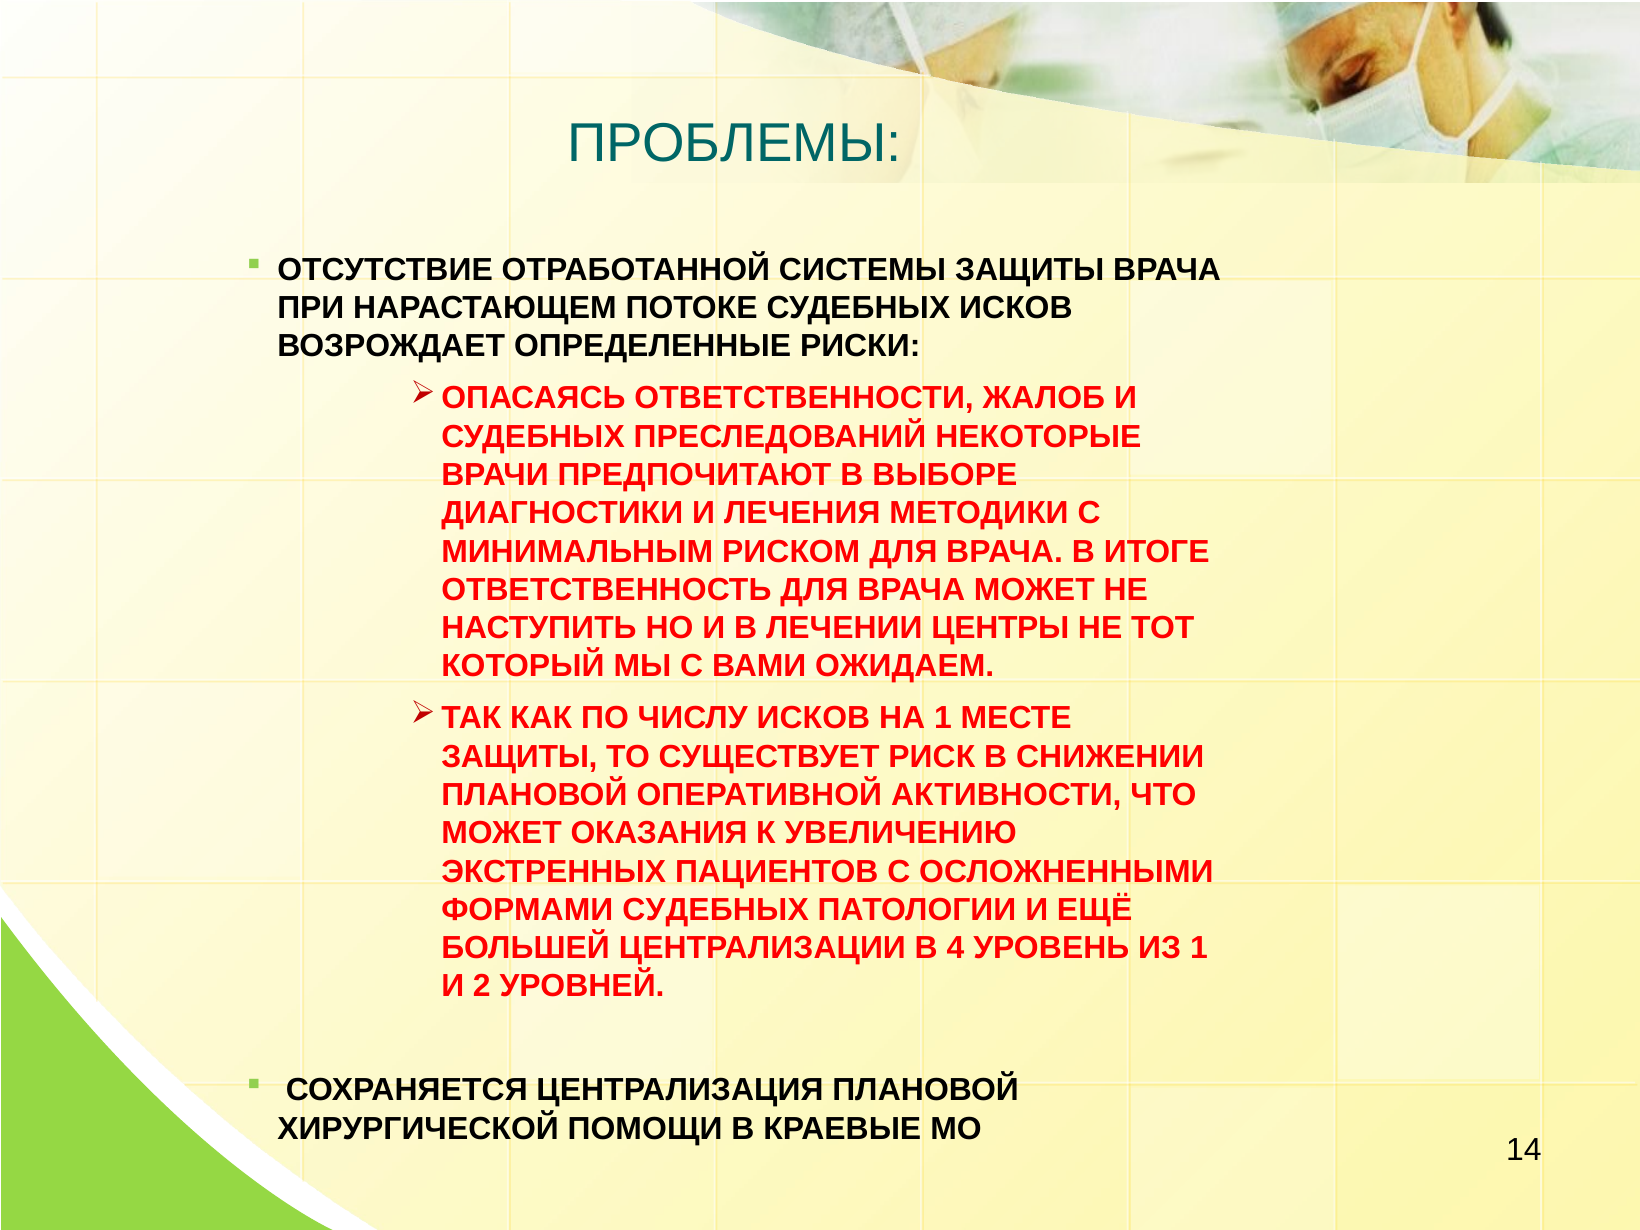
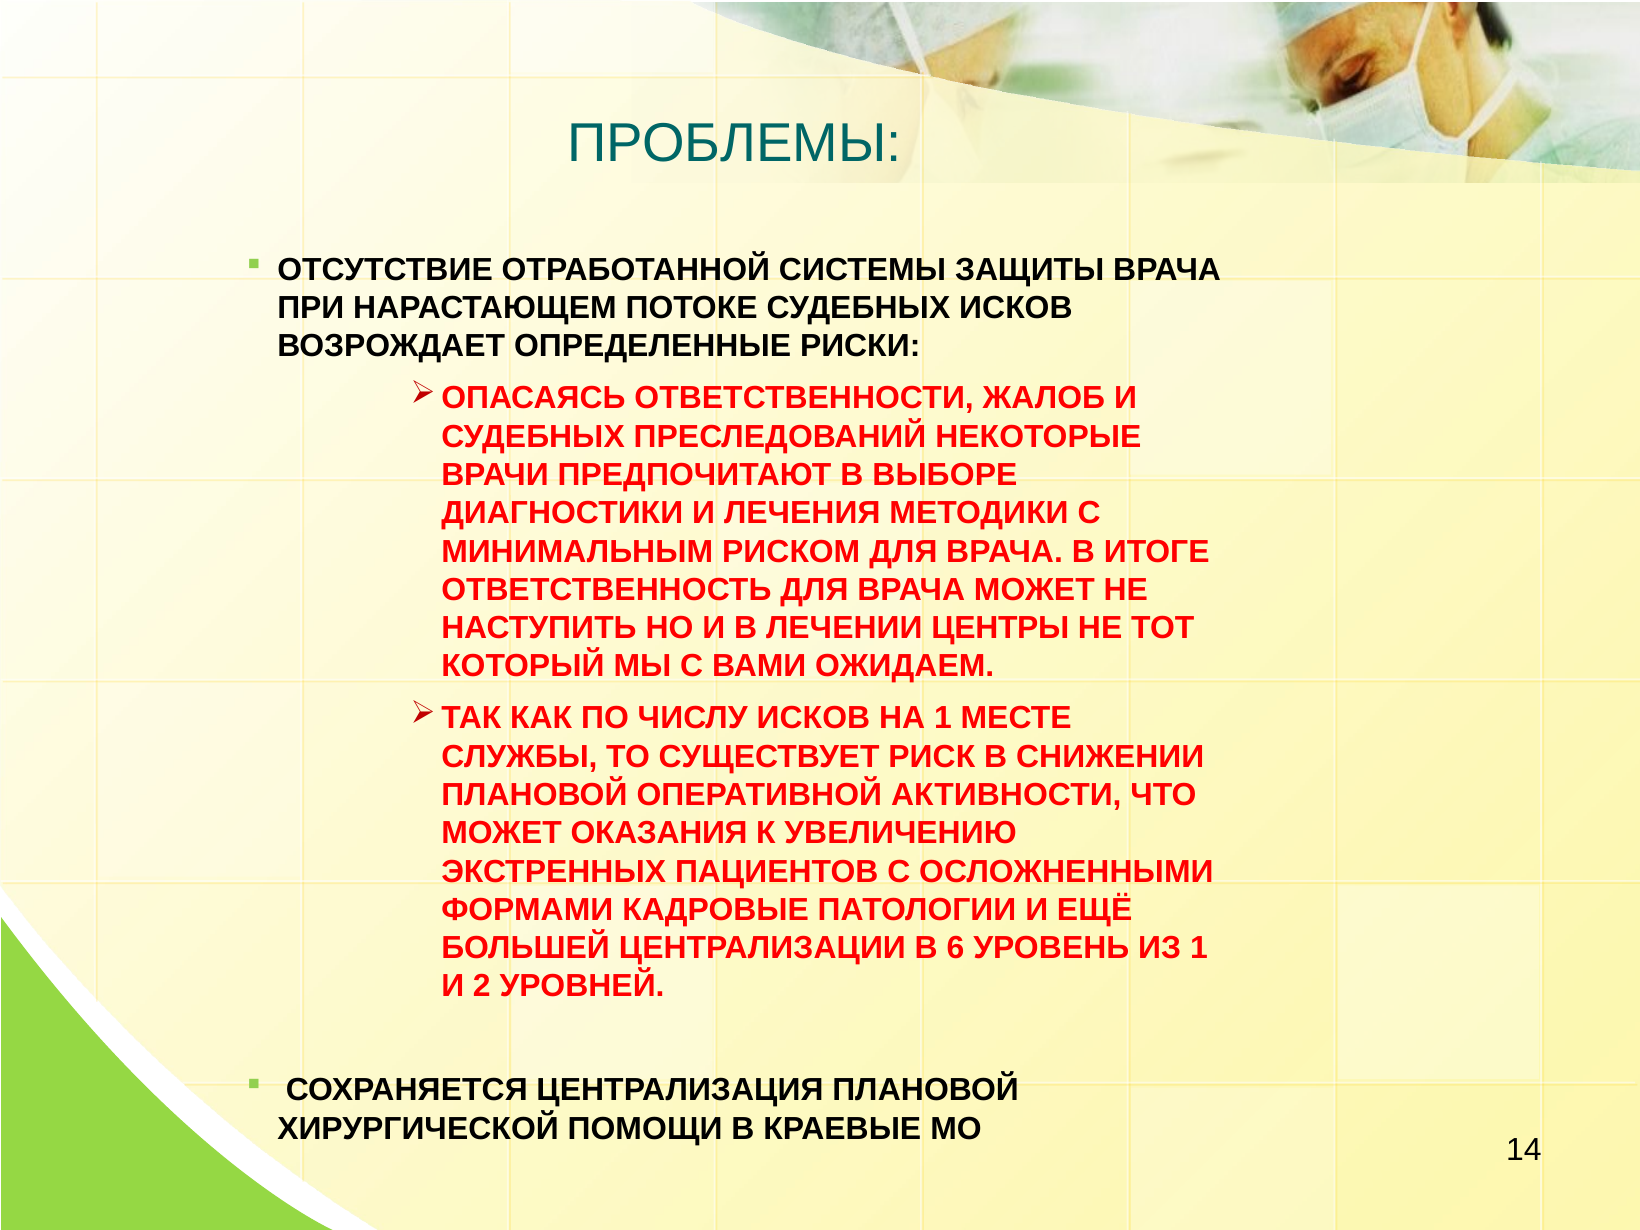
ЗАЩИТЫ at (519, 757): ЗАЩИТЫ -> СЛУЖБЫ
ФОРМАМИ СУДЕБНЫХ: СУДЕБНЫХ -> КАДРОВЫЕ
4: 4 -> 6
